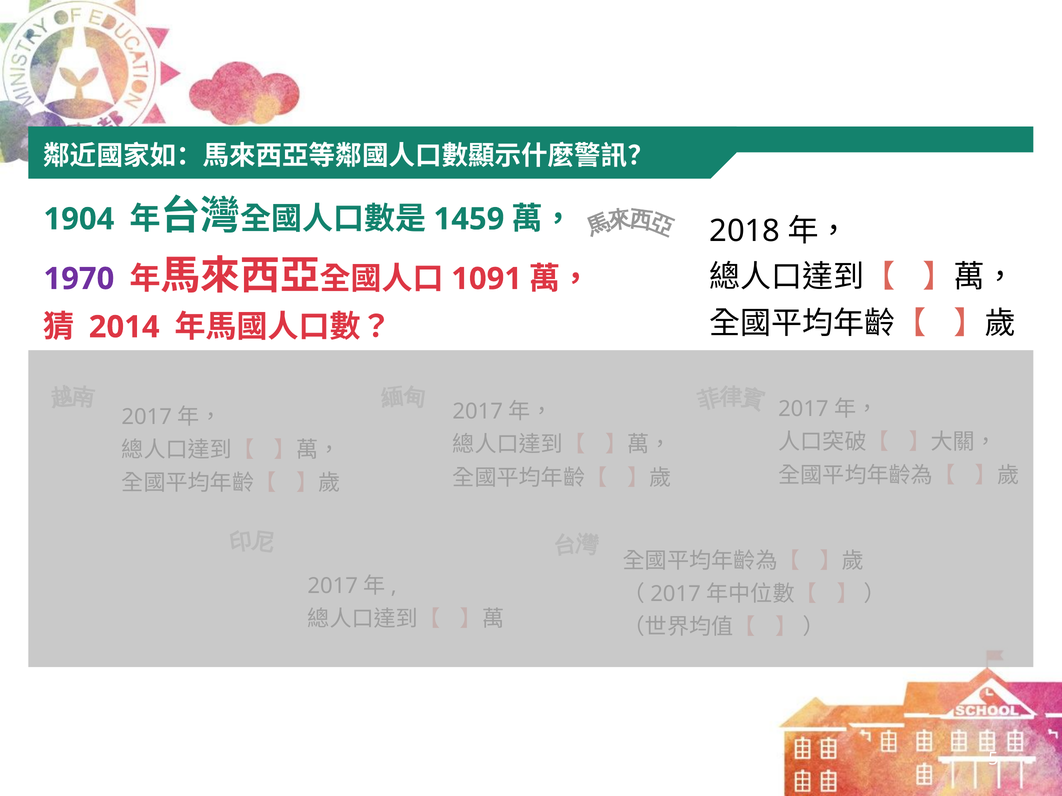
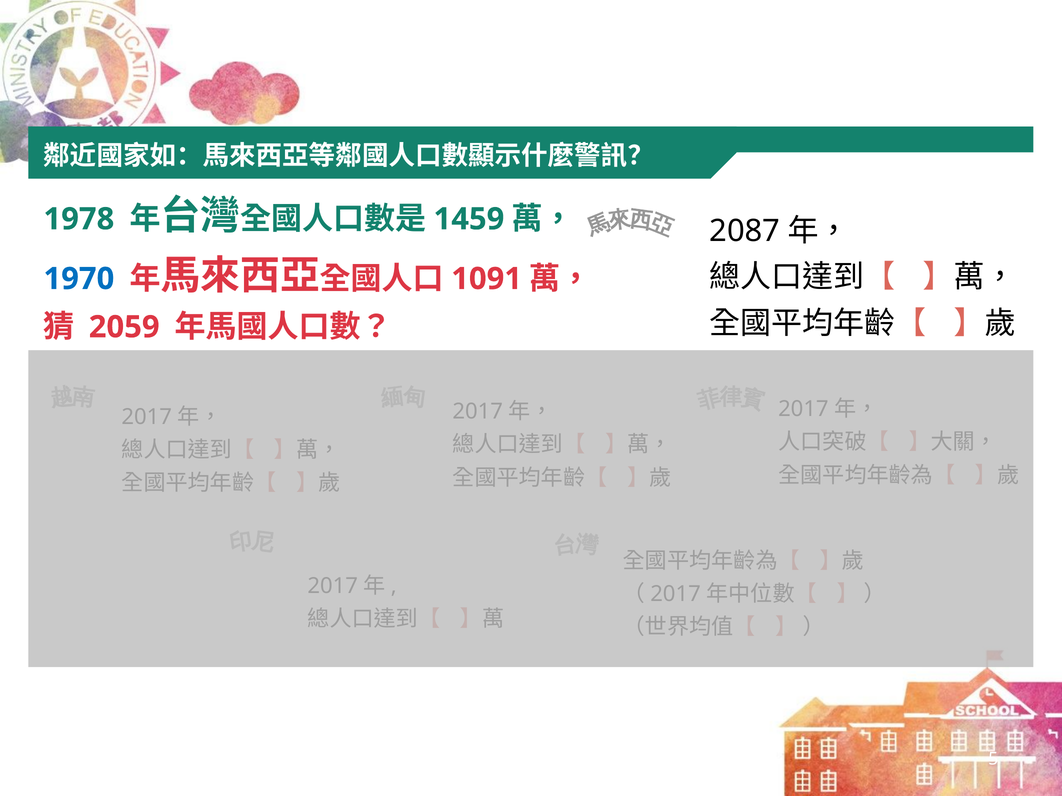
1904: 1904 -> 1978
2018: 2018 -> 2087
1970 colour: purple -> blue
2014: 2014 -> 2059
